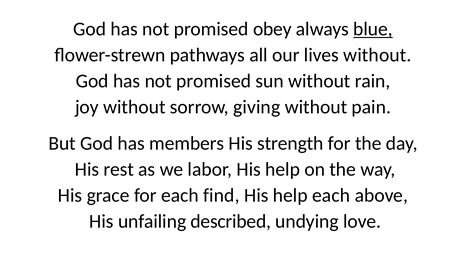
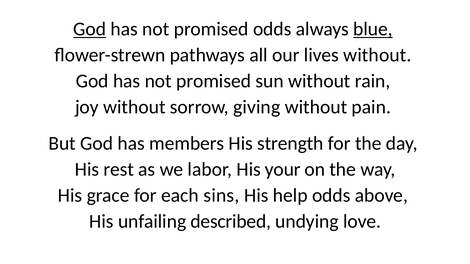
God at (90, 29) underline: none -> present
promised obey: obey -> odds
labor His help: help -> your
find: find -> sins
help each: each -> odds
